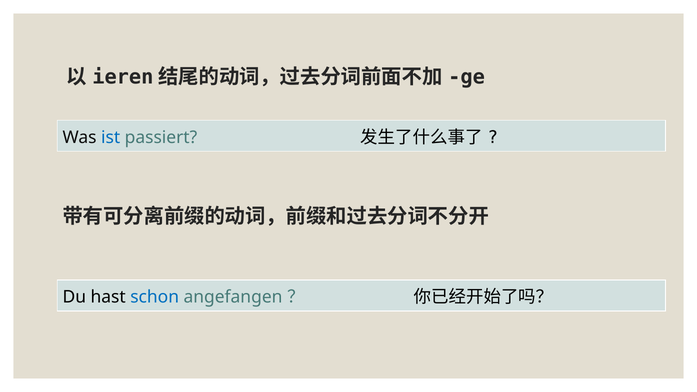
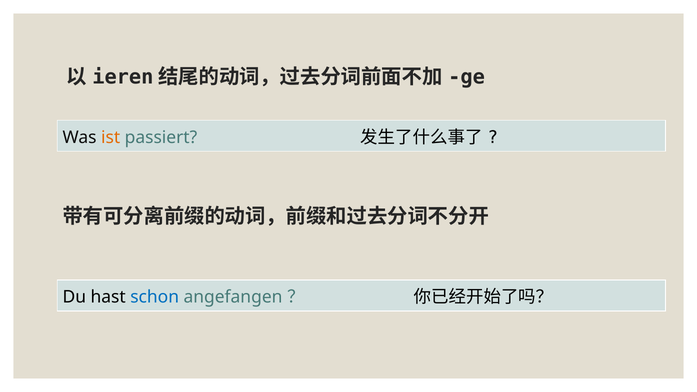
ist colour: blue -> orange
